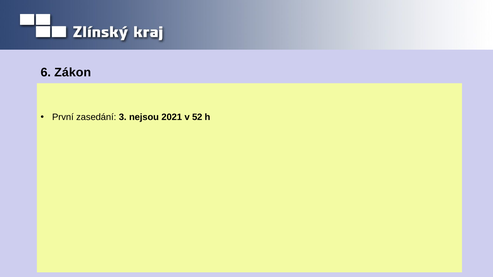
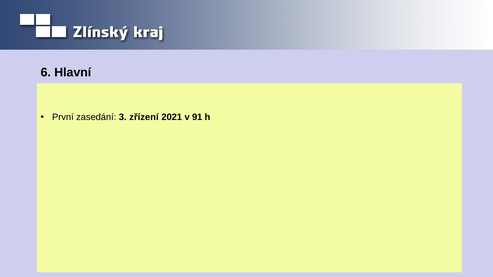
Zákon: Zákon -> Hlavní
nejsou: nejsou -> zřízení
52: 52 -> 91
